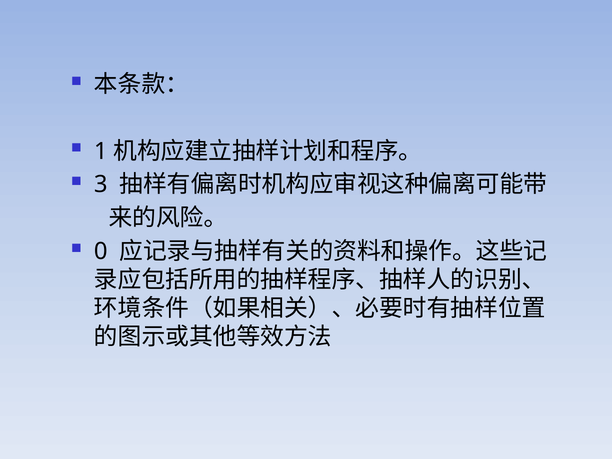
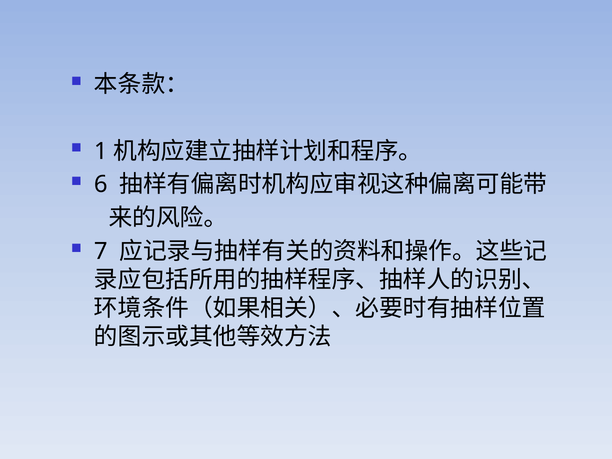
3: 3 -> 6
0: 0 -> 7
